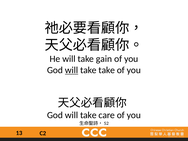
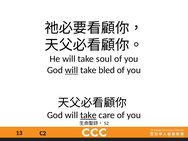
gain: gain -> soul
take take: take -> bled
take at (88, 115) underline: none -> present
